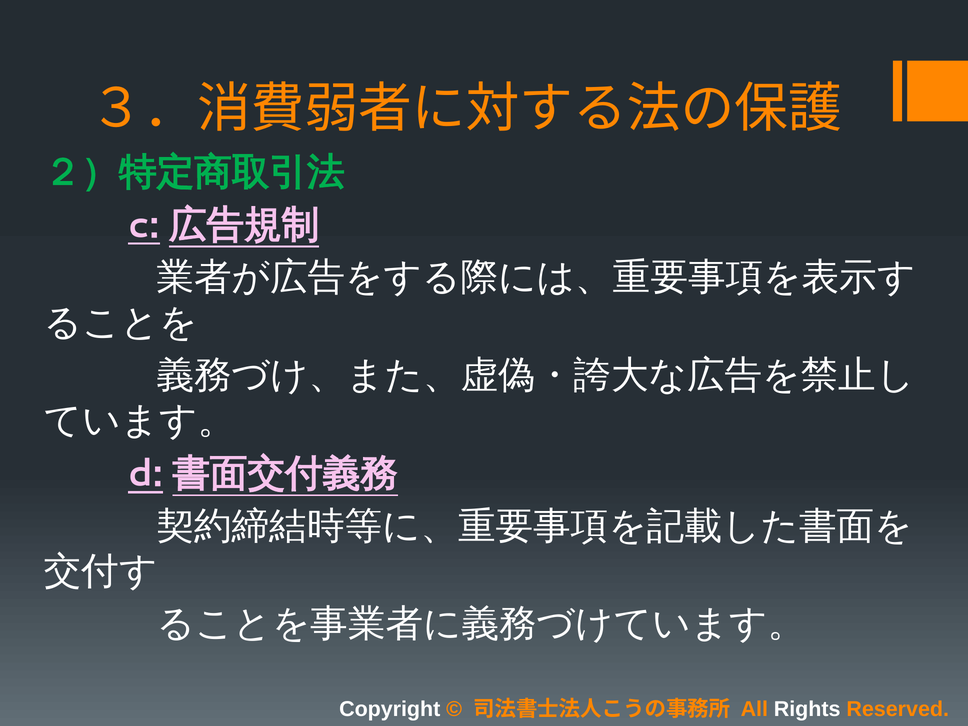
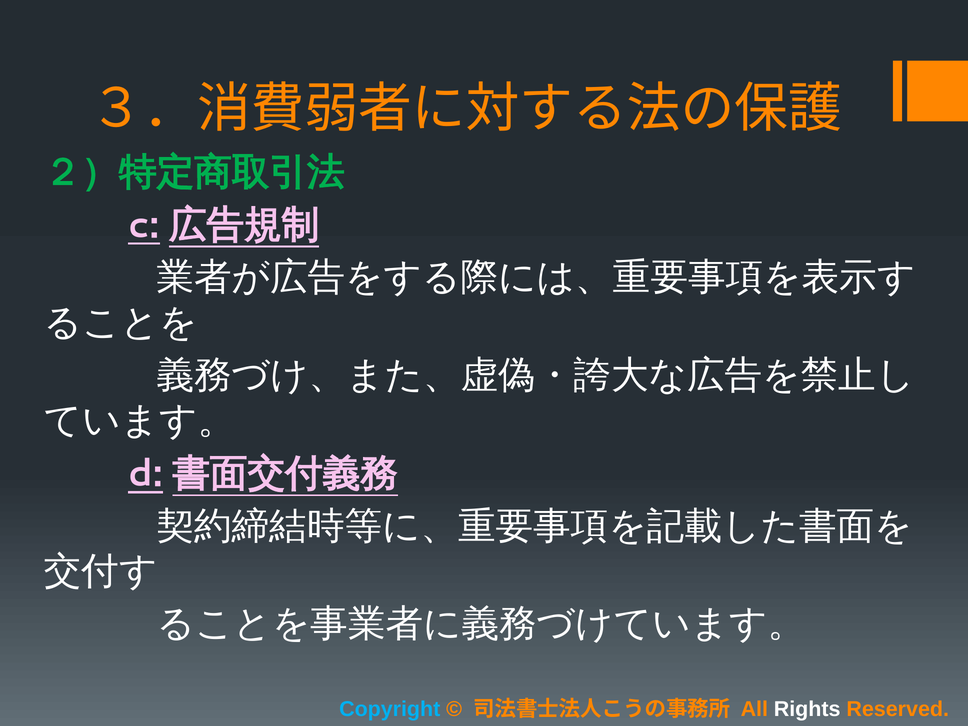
Copyright colour: white -> light blue
